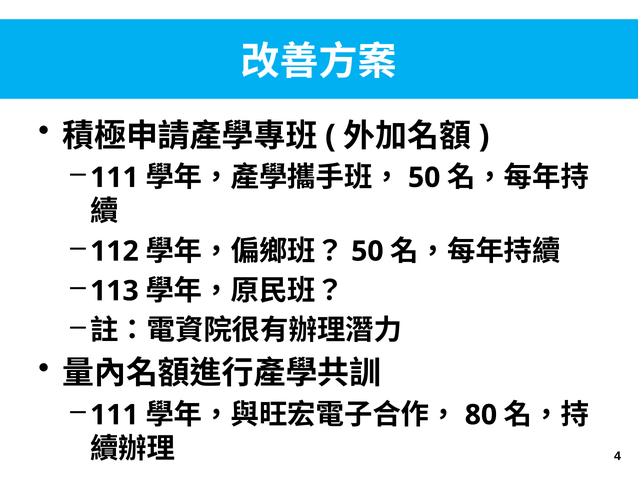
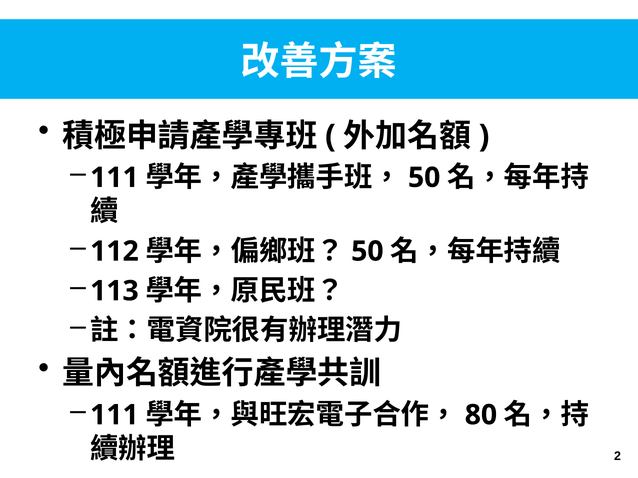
4: 4 -> 2
